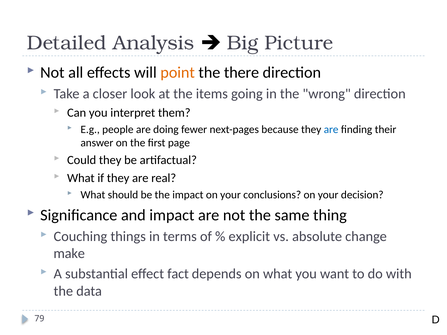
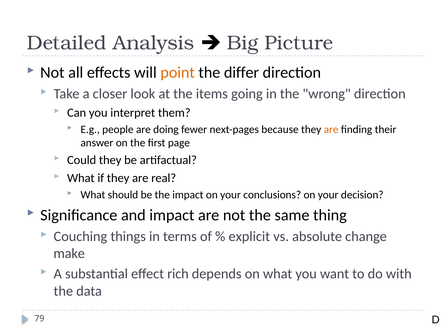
there: there -> differ
are at (331, 130) colour: blue -> orange
fact: fact -> rich
